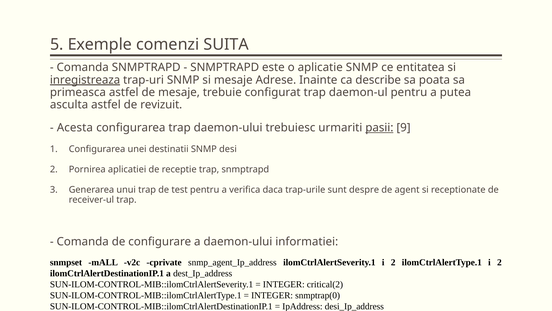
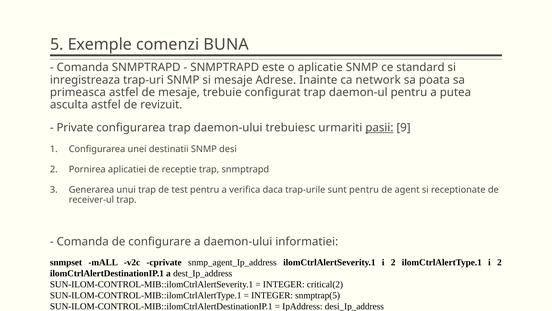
SUITA: SUITA -> BUNA
entitatea: entitatea -> standard
inregistreaza underline: present -> none
describe: describe -> network
Acesta: Acesta -> Private
sunt despre: despre -> pentru
snmptrap(0: snmptrap(0 -> snmptrap(5
